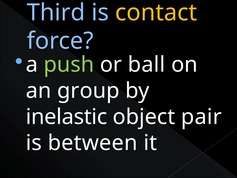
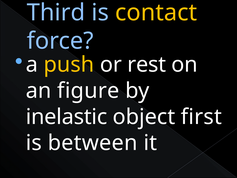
push colour: light green -> yellow
ball: ball -> rest
group: group -> figure
pair: pair -> first
